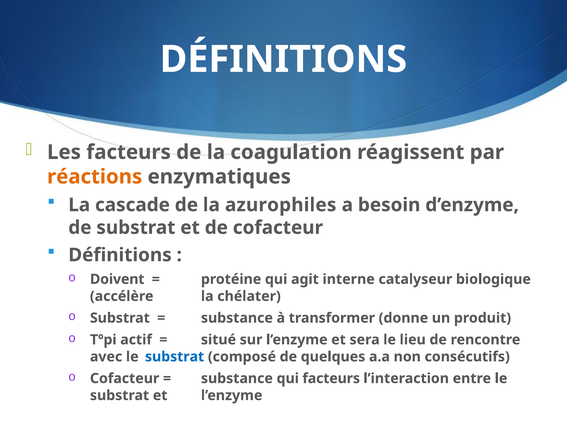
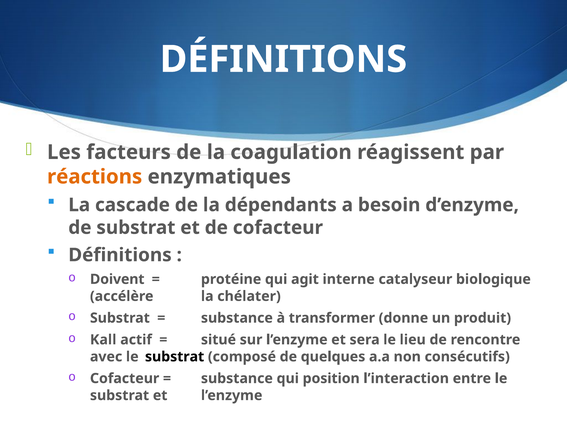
azurophiles: azurophiles -> dépendants
Tºpi: Tºpi -> Kall
substrat at (175, 357) colour: blue -> black
qui facteurs: facteurs -> position
